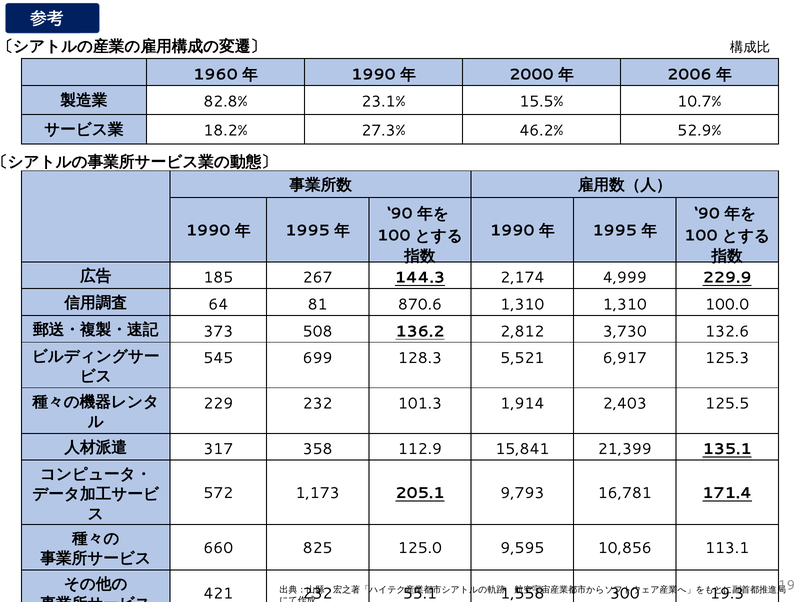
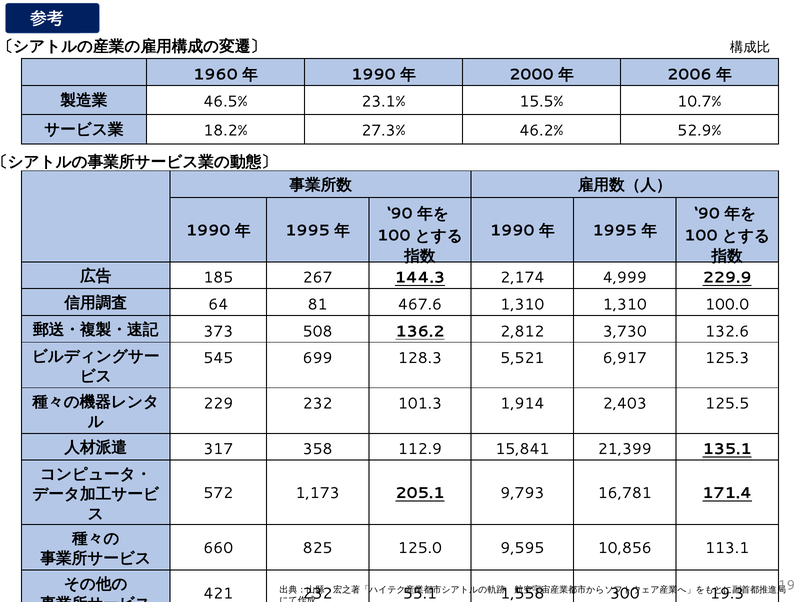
82.8%: 82.8% -> 46.5%
870.6: 870.6 -> 467.6
